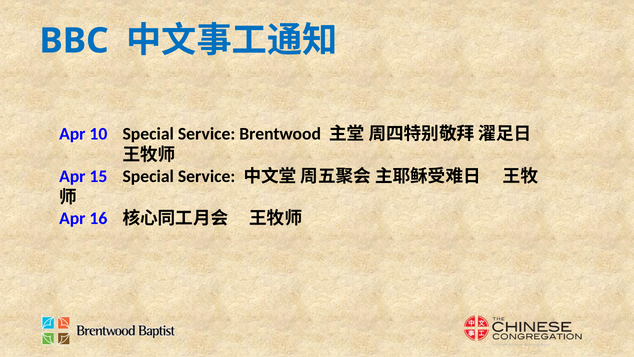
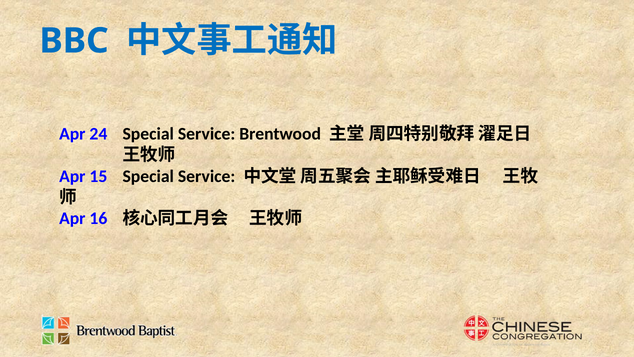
10: 10 -> 24
